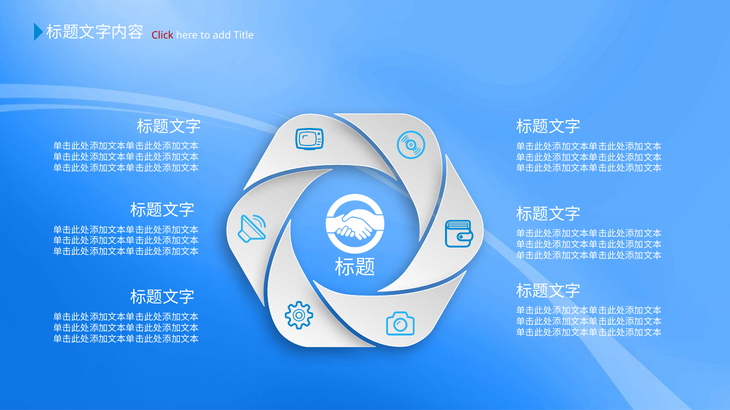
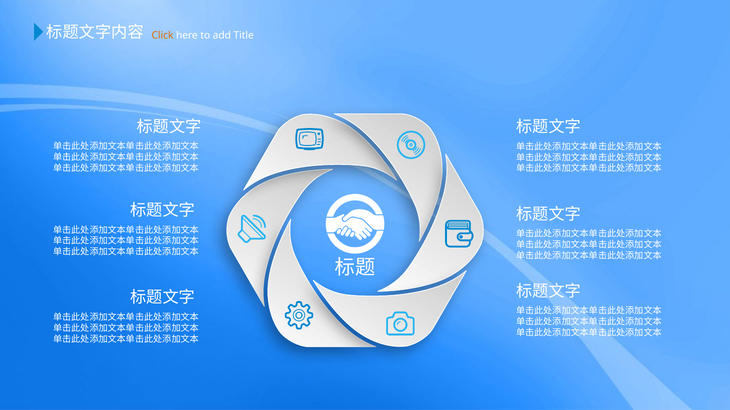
Click colour: red -> orange
